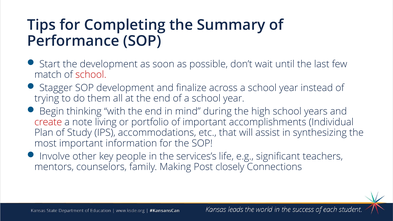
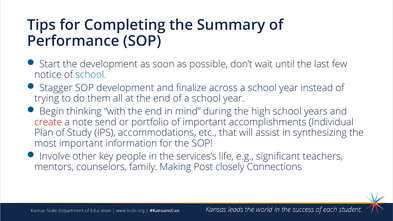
match: match -> notice
school at (91, 75) colour: red -> blue
living: living -> send
